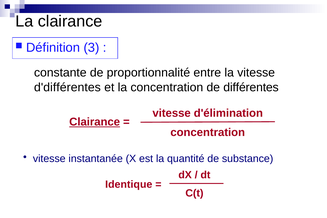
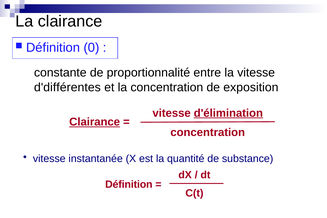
3: 3 -> 0
différentes: différentes -> exposition
d'élimination underline: none -> present
Identique at (129, 184): Identique -> Définition
